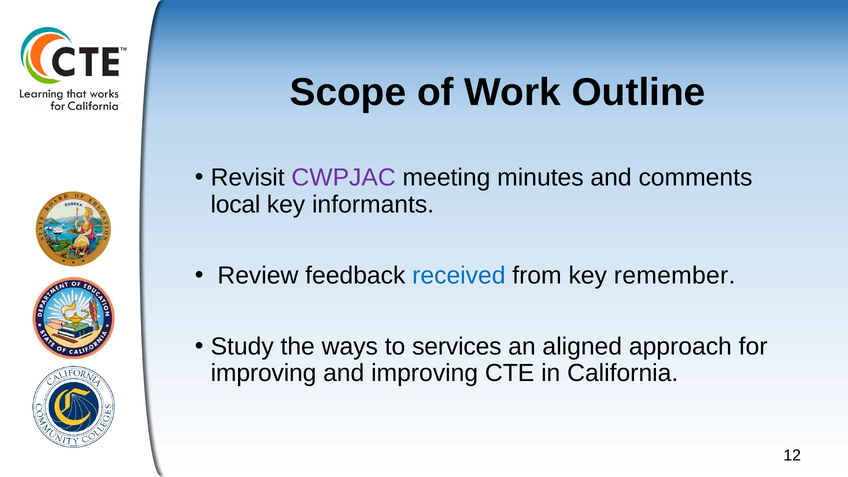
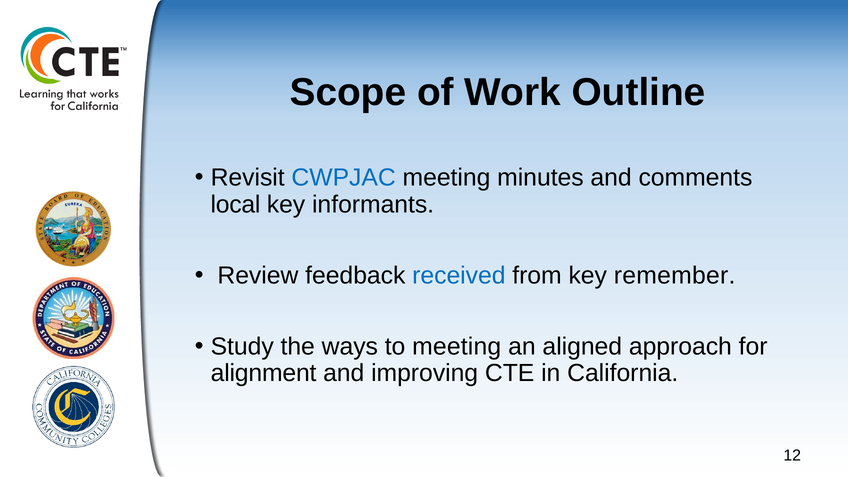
CWPJAC colour: purple -> blue
to services: services -> meeting
improving at (264, 373): improving -> alignment
